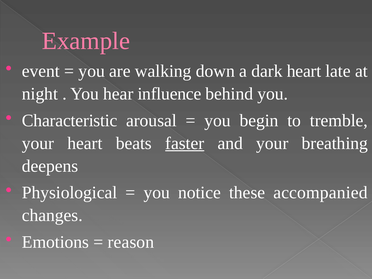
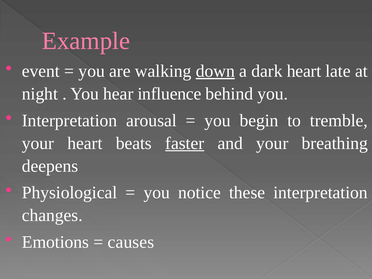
down underline: none -> present
Characteristic at (70, 120): Characteristic -> Interpretation
these accompanied: accompanied -> interpretation
reason: reason -> causes
